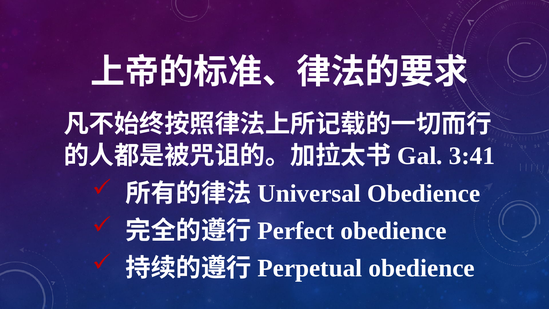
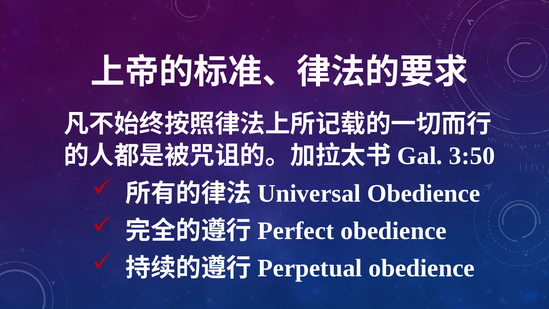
3:41: 3:41 -> 3:50
